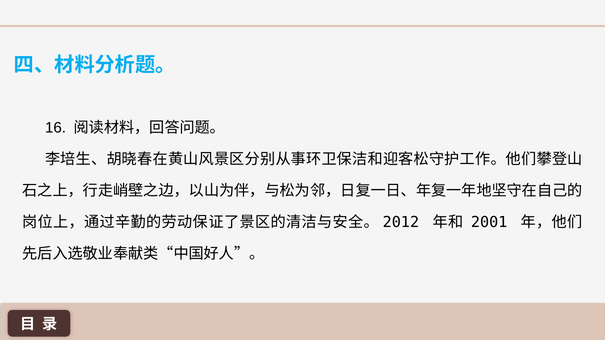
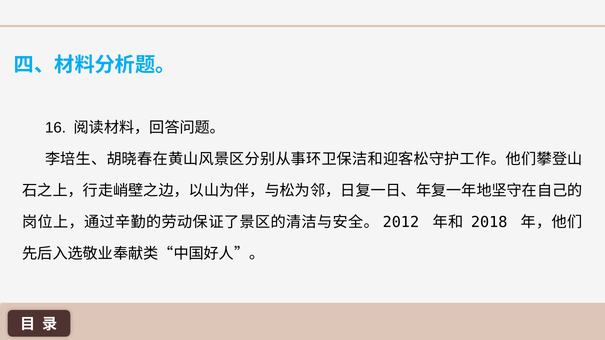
2001: 2001 -> 2018
